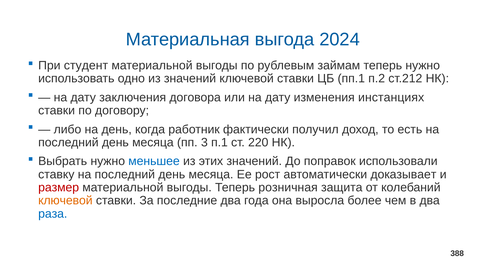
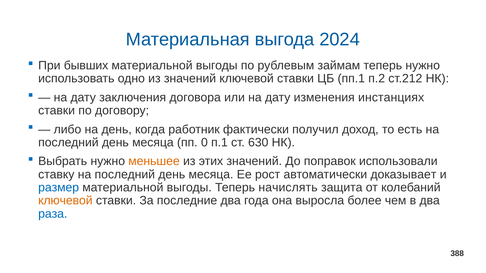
студент: студент -> бывших
3: 3 -> 0
220: 220 -> 630
меньшее colour: blue -> orange
размер colour: red -> blue
розничная: розничная -> начислять
